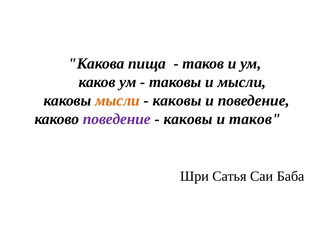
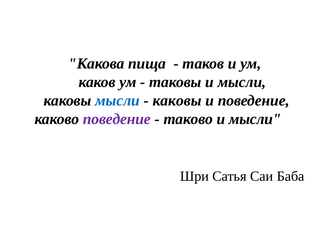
мысли at (117, 101) colour: orange -> blue
каковы at (188, 119): каковы -> таково
таков at (255, 119): таков -> мысли
